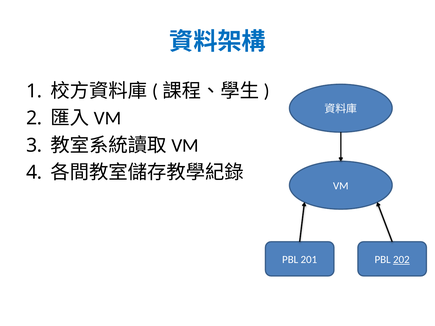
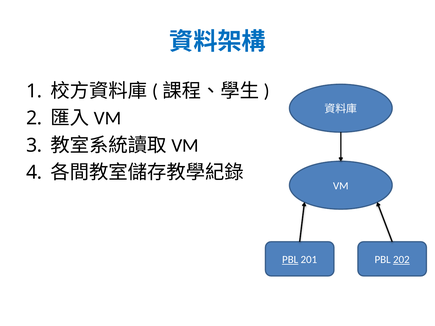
PBL at (290, 260) underline: none -> present
